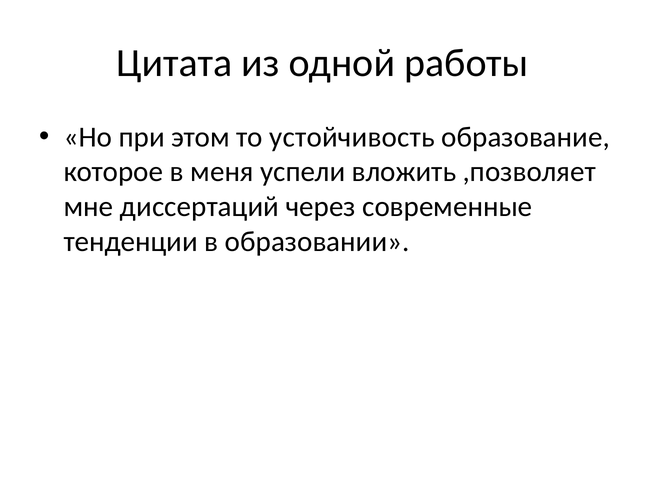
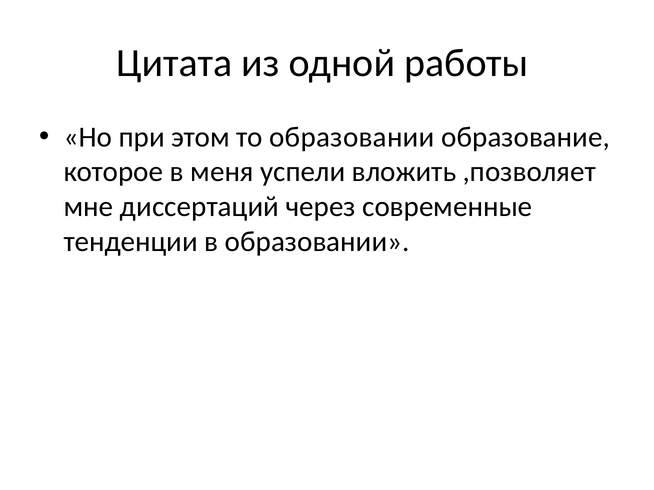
то устойчивость: устойчивость -> образовании
